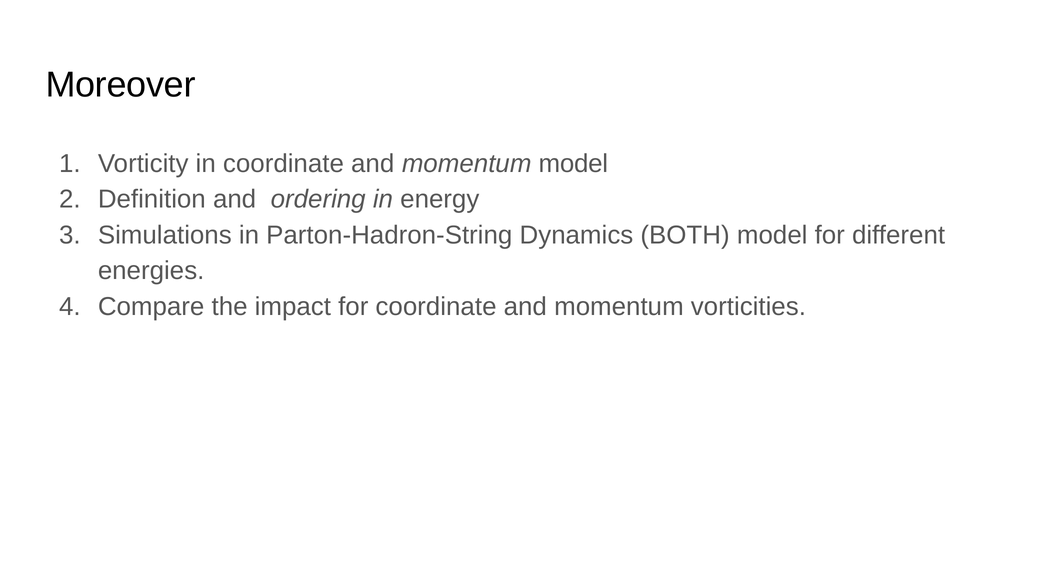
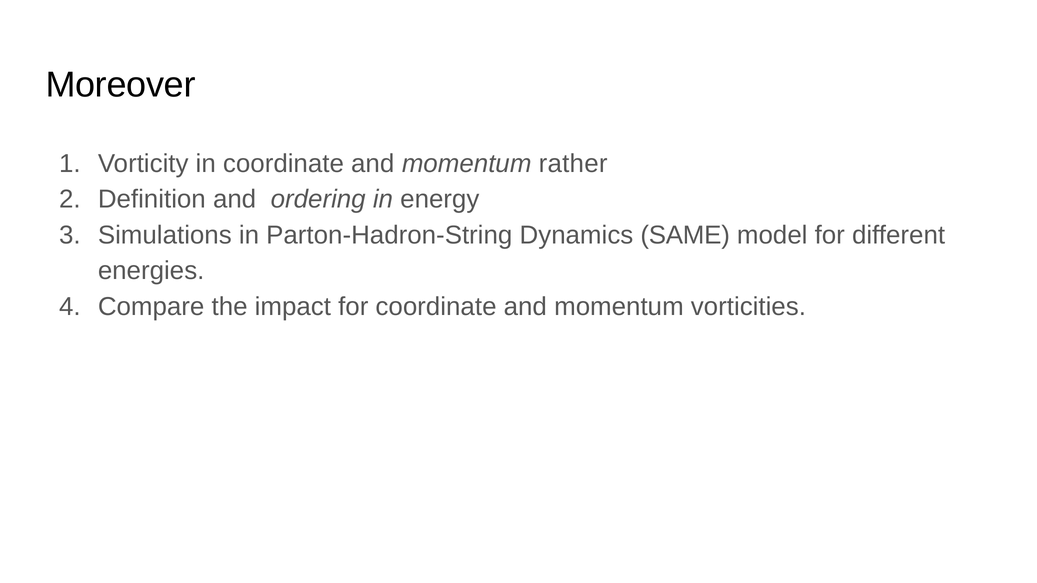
momentum model: model -> rather
BOTH: BOTH -> SAME
